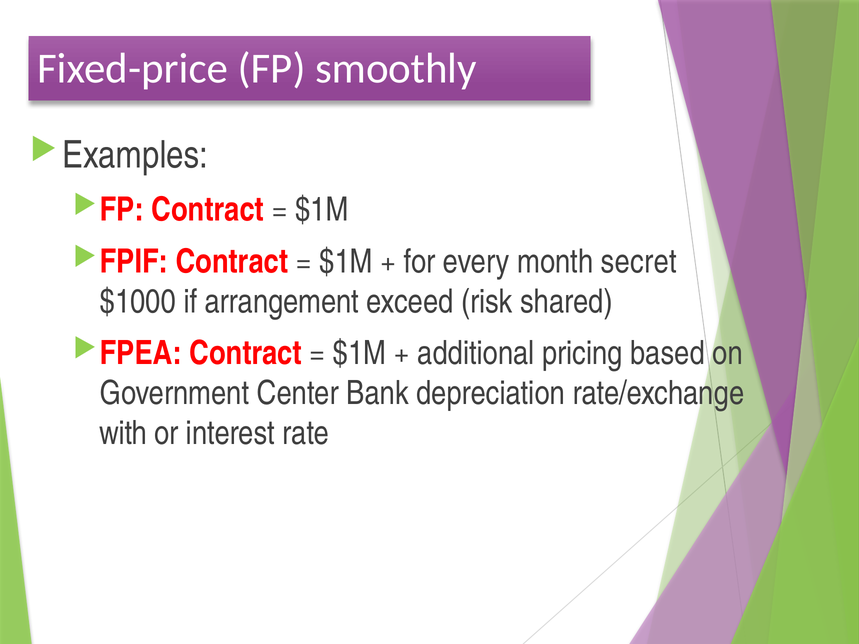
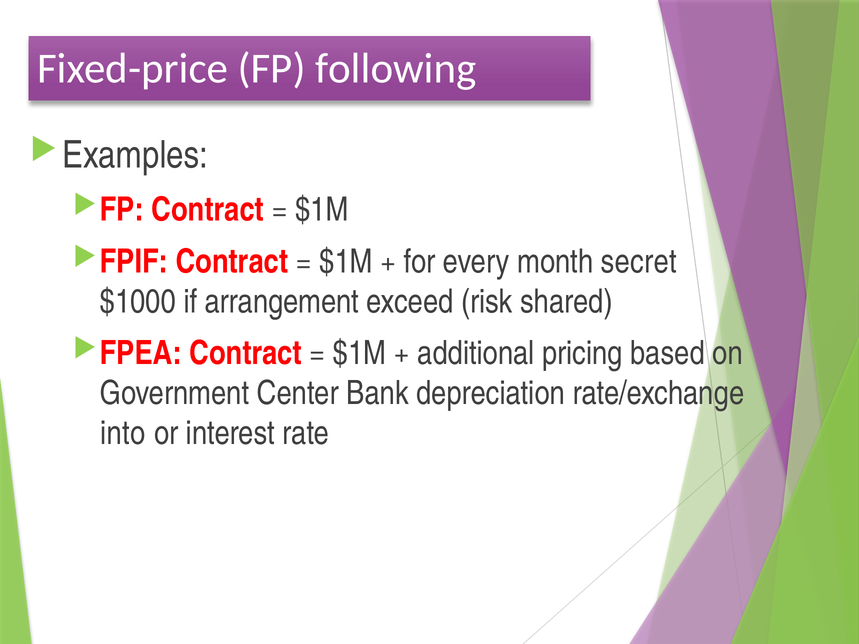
smoothly: smoothly -> following
with: with -> into
